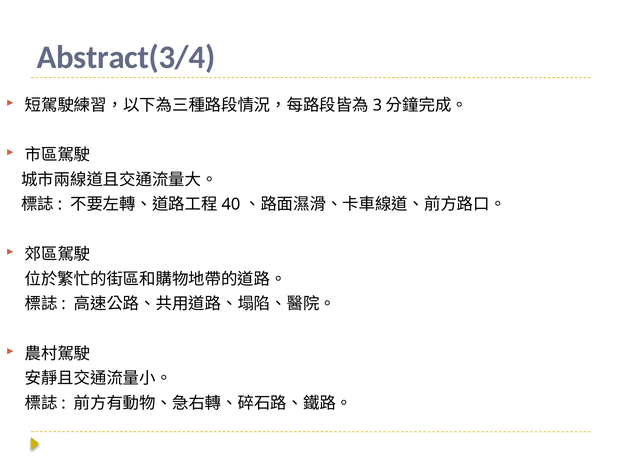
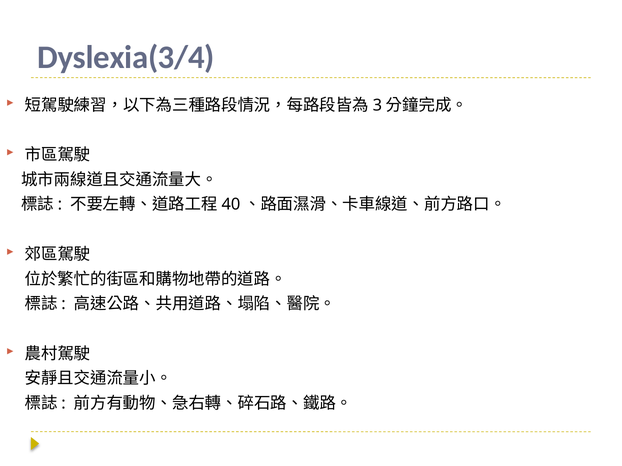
Abstract(3/4: Abstract(3/4 -> Dyslexia(3/4
